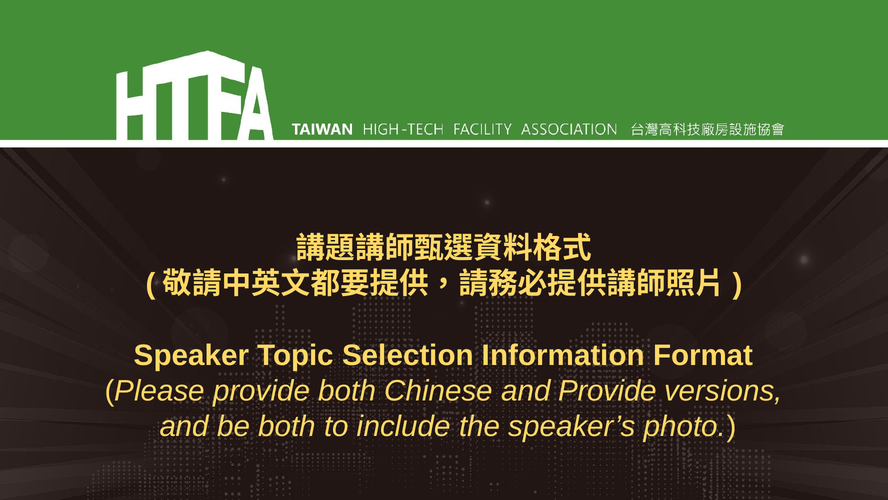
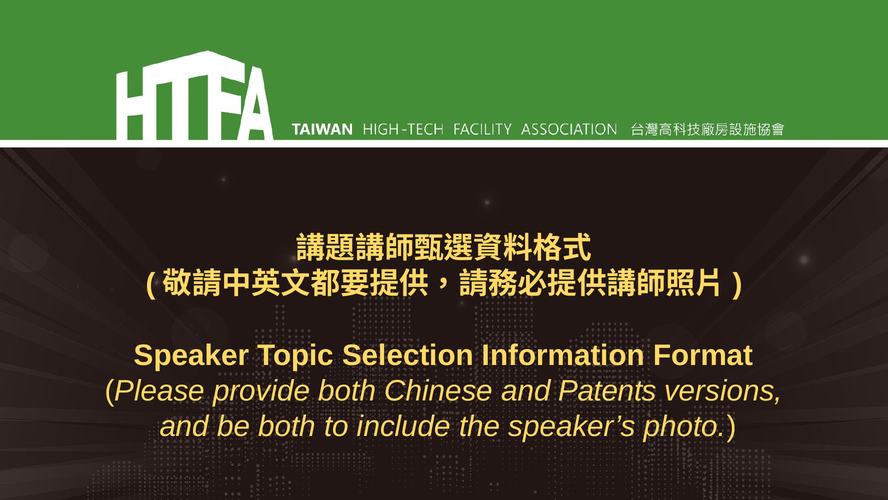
and Provide: Provide -> Patents
